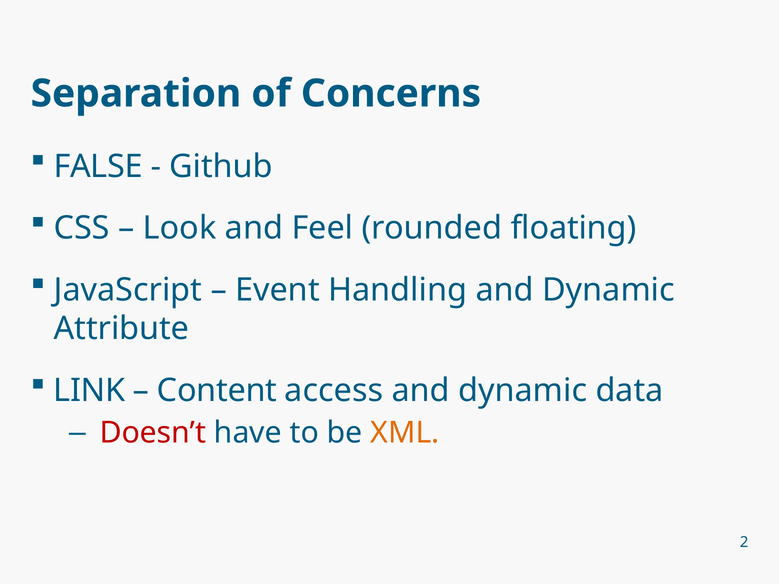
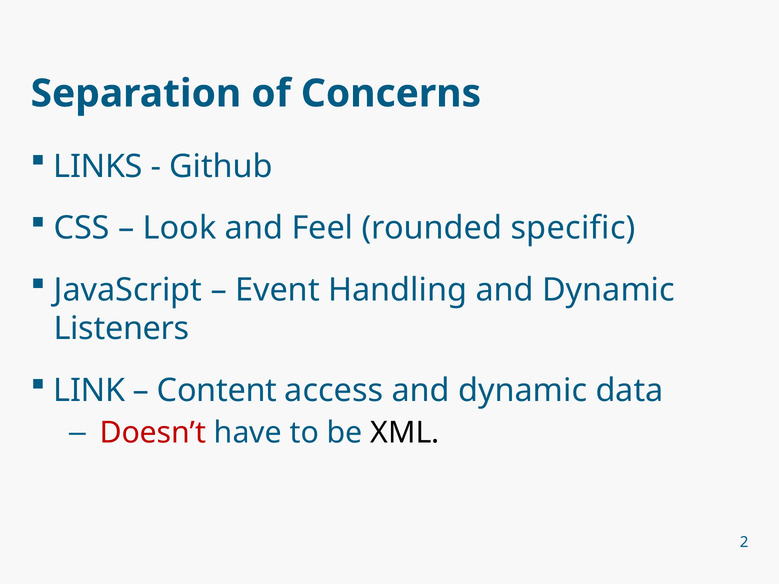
FALSE: FALSE -> LINKS
floating: floating -> specific
Attribute: Attribute -> Listeners
XML colour: orange -> black
